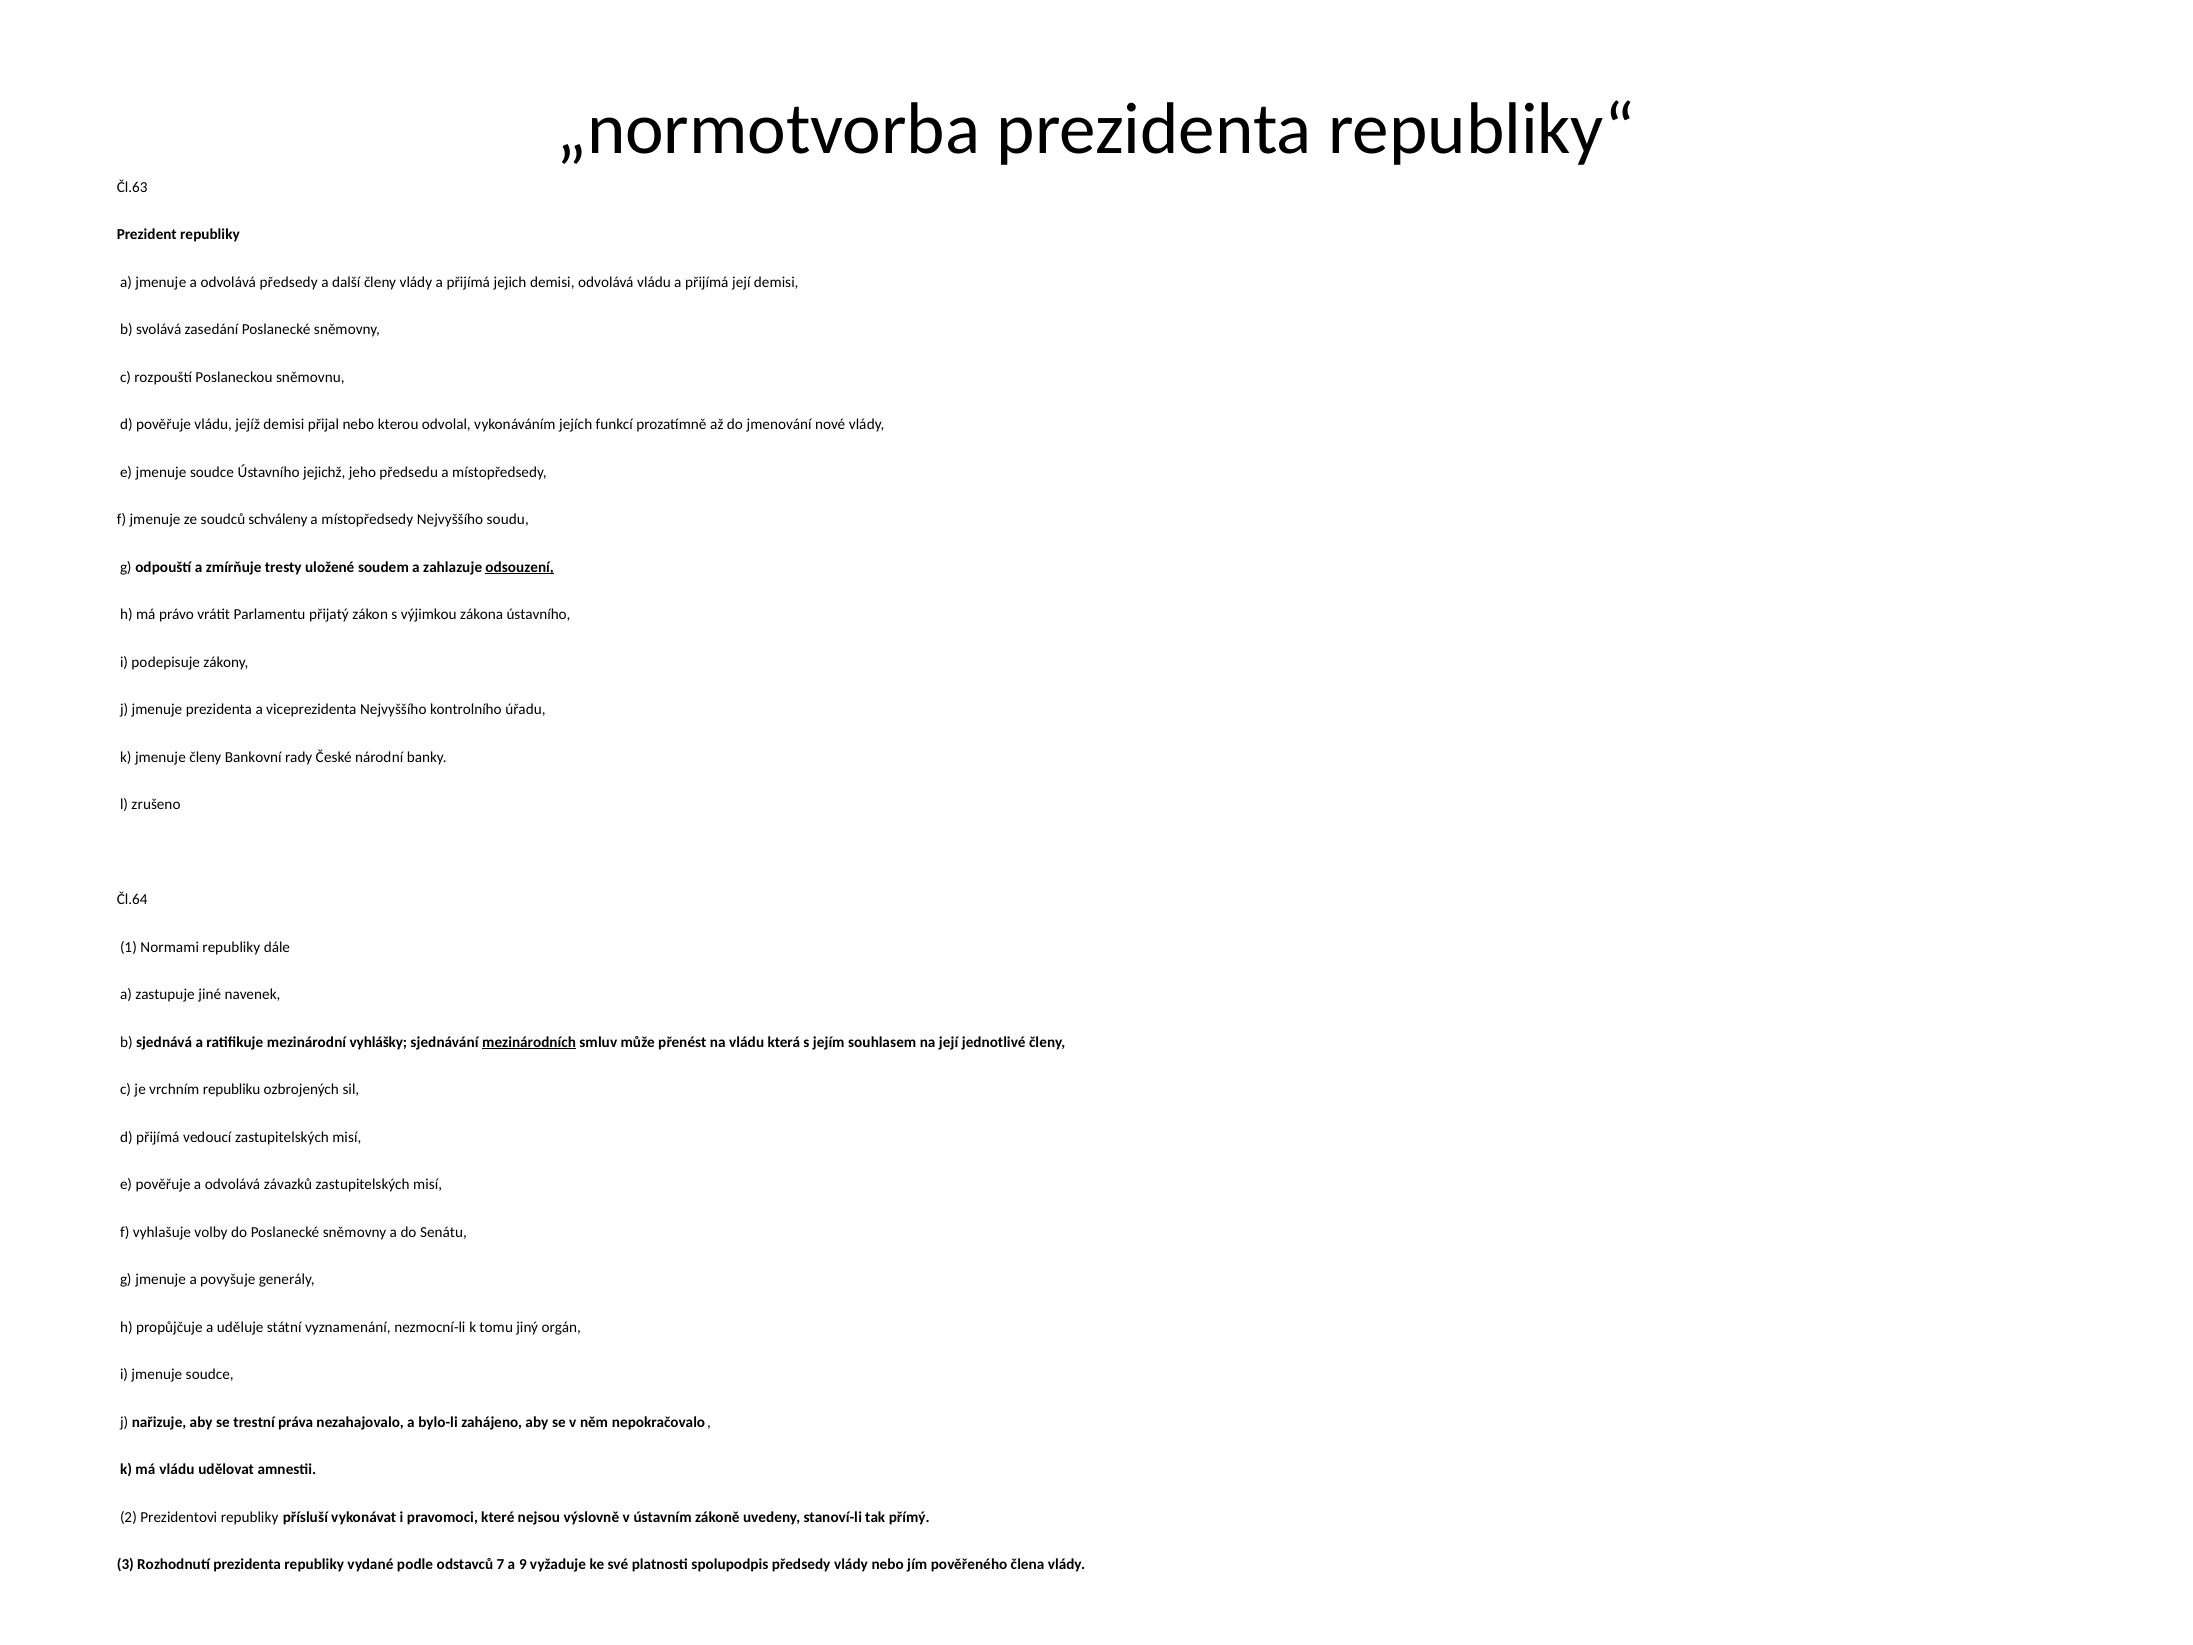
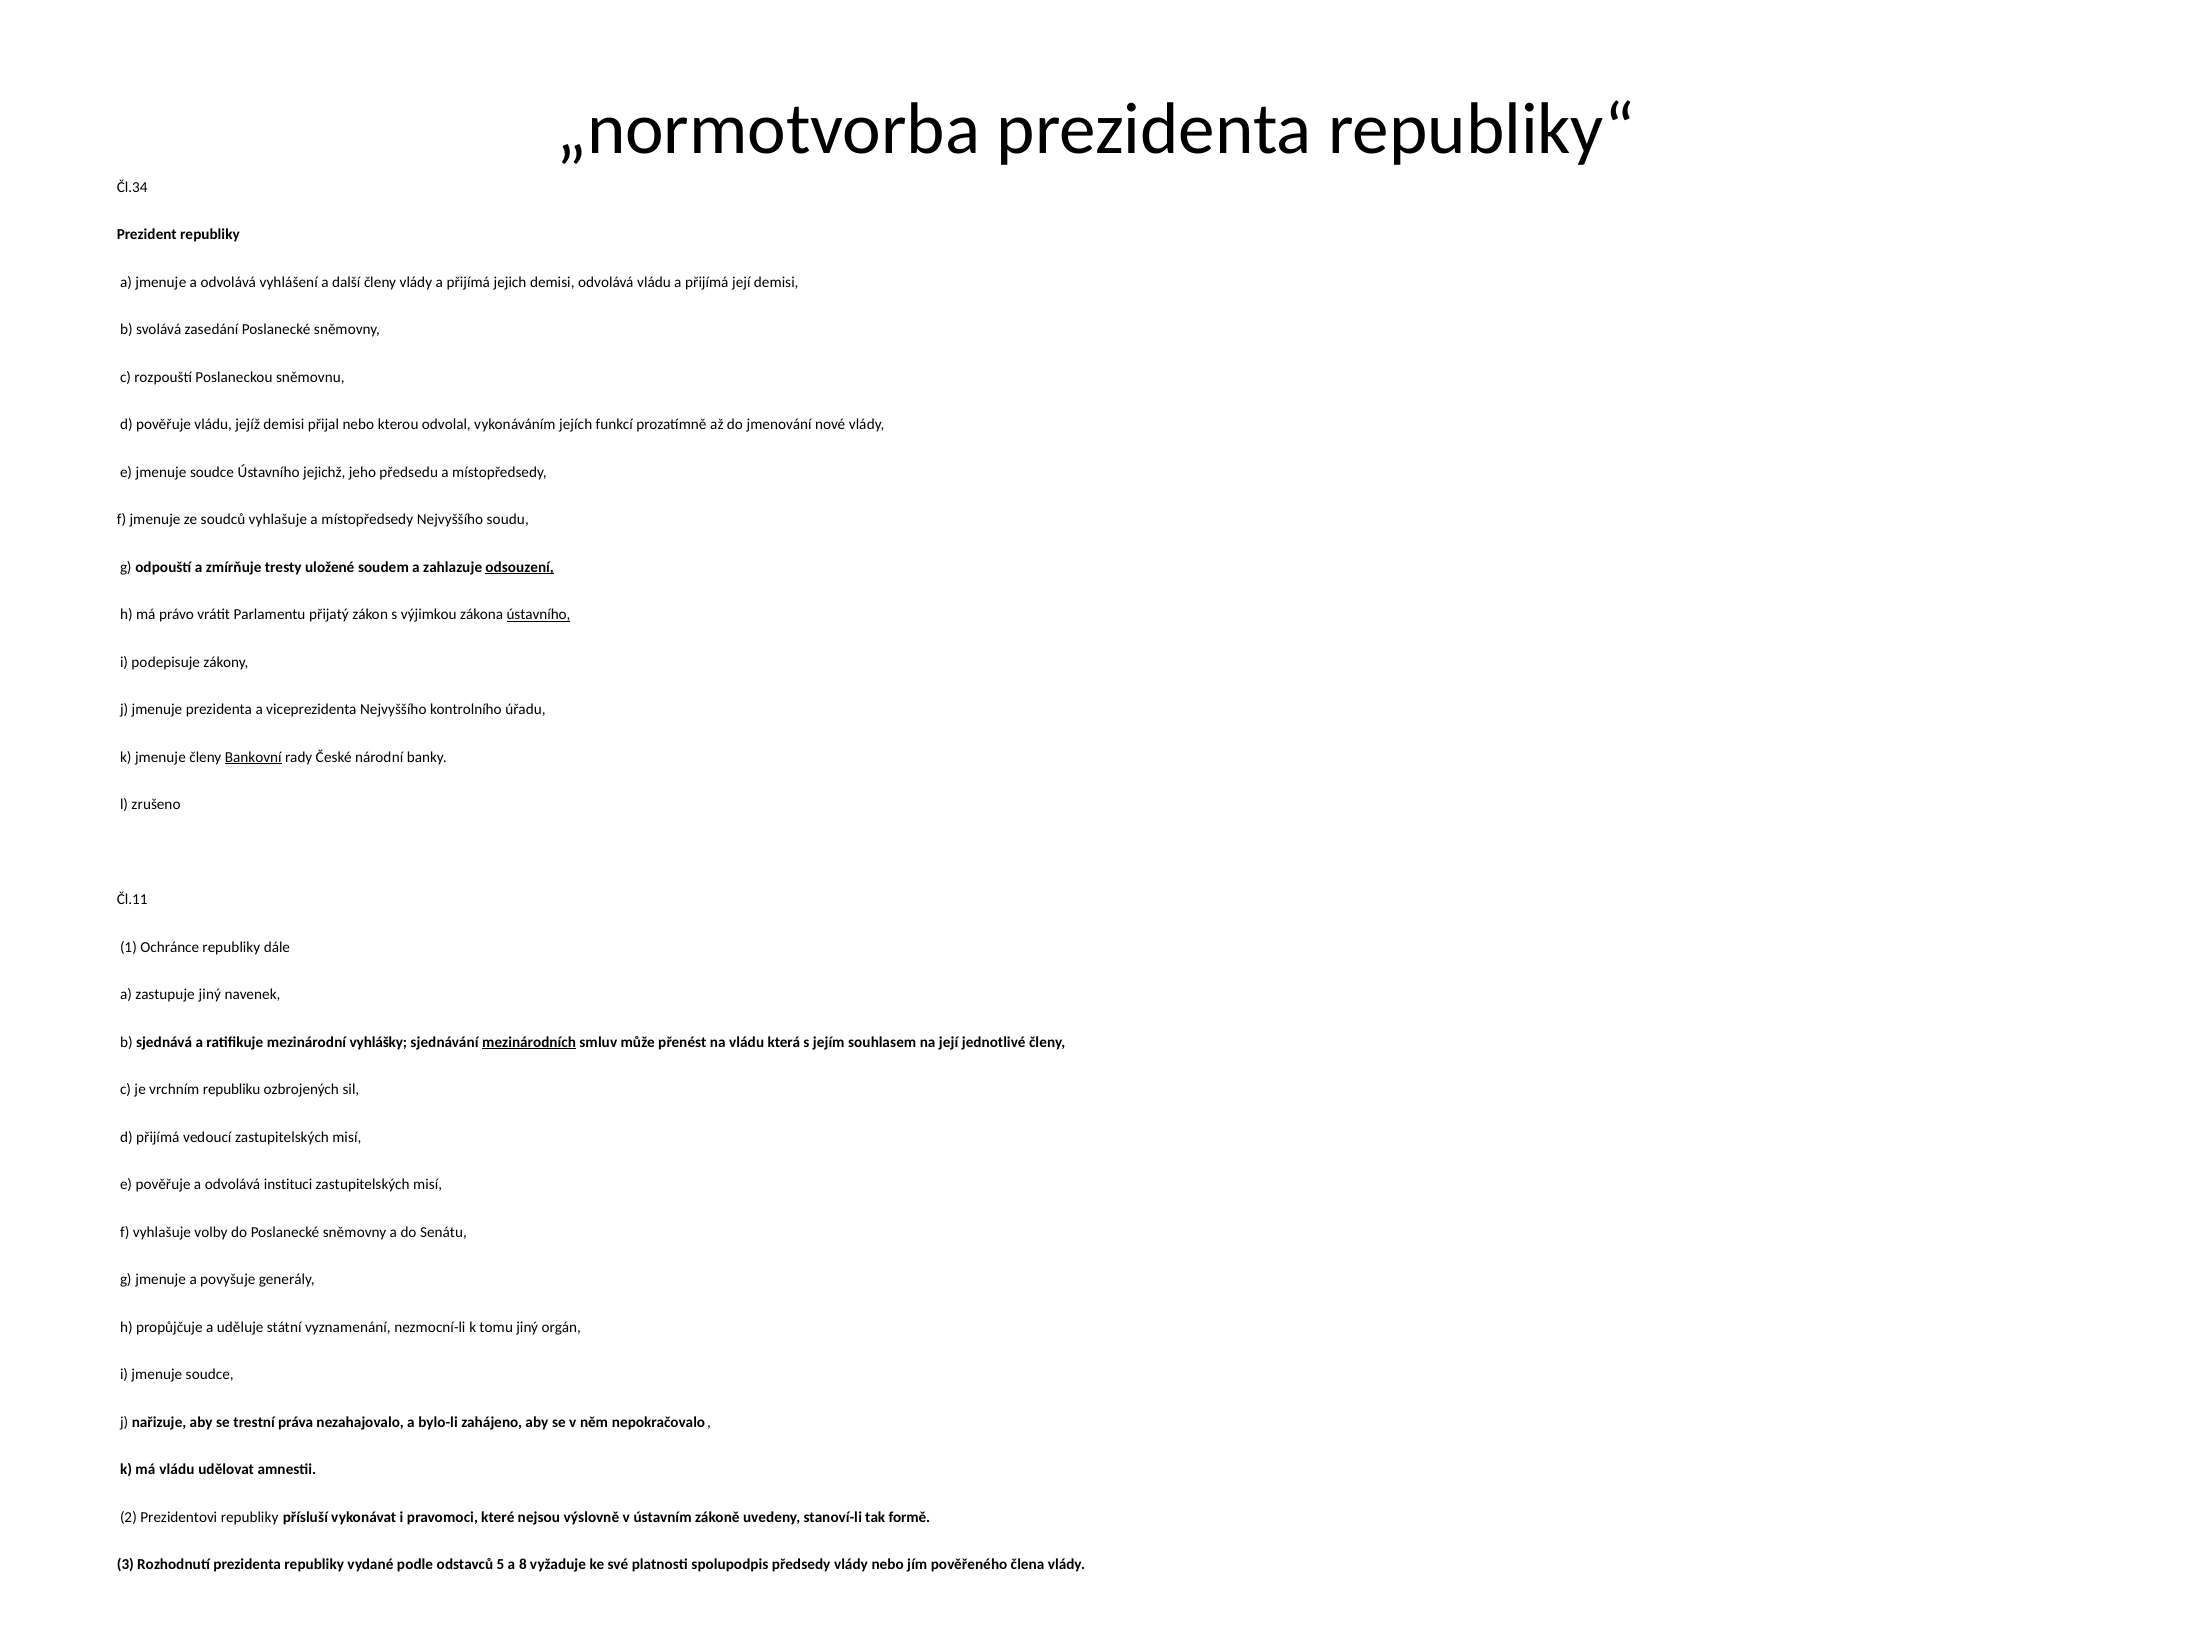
Čl.63: Čl.63 -> Čl.34
odvolává předsedy: předsedy -> vyhlášení
soudců schváleny: schváleny -> vyhlašuje
ústavního at (539, 615) underline: none -> present
Bankovní underline: none -> present
Čl.64: Čl.64 -> Čl.11
Normami: Normami -> Ochránce
zastupuje jiné: jiné -> jiný
závazků: závazků -> instituci
přímý: přímý -> formě
7: 7 -> 5
9: 9 -> 8
